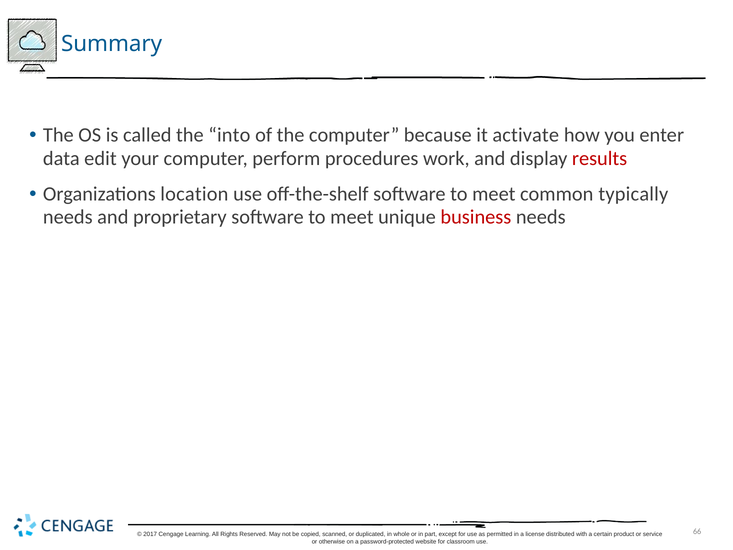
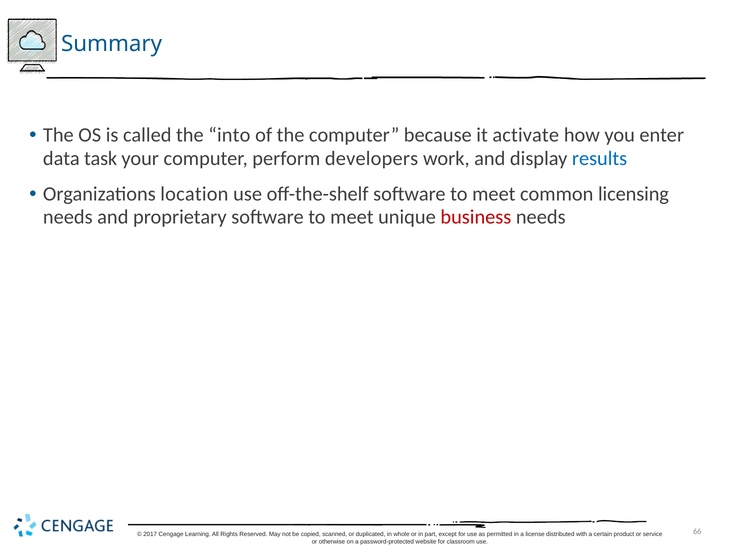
edit: edit -> task
procedures: procedures -> developers
results colour: red -> blue
typically: typically -> licensing
